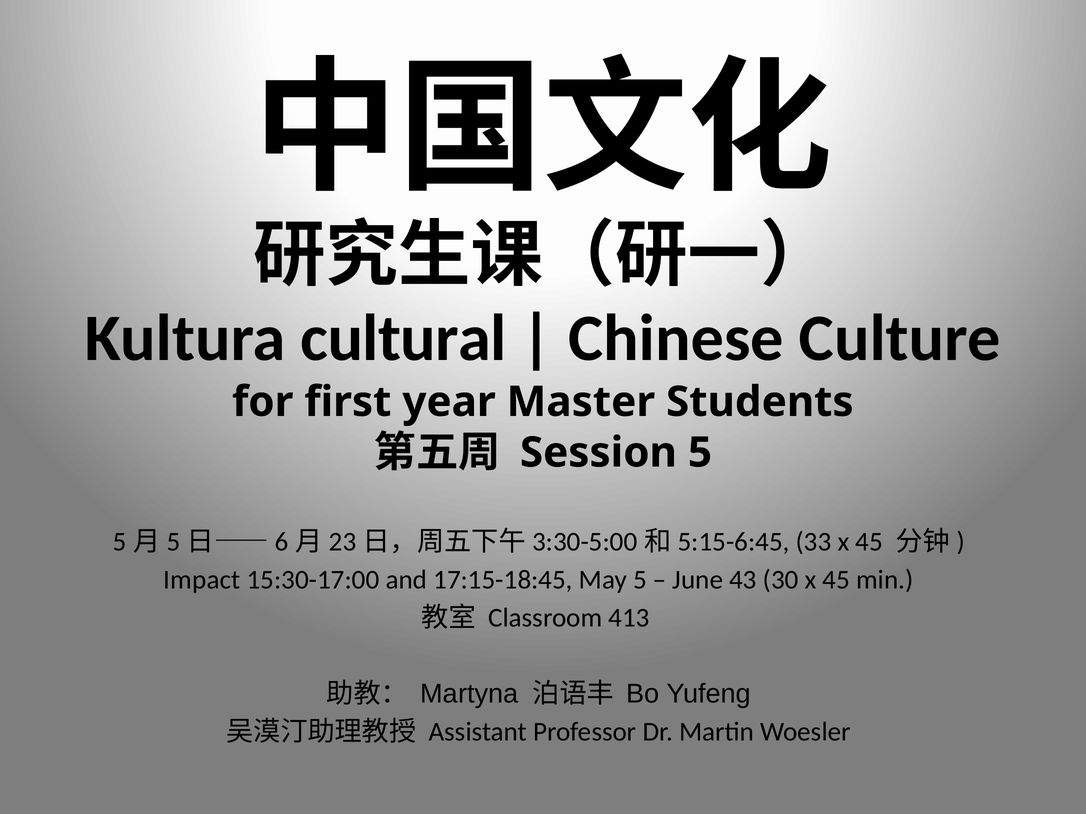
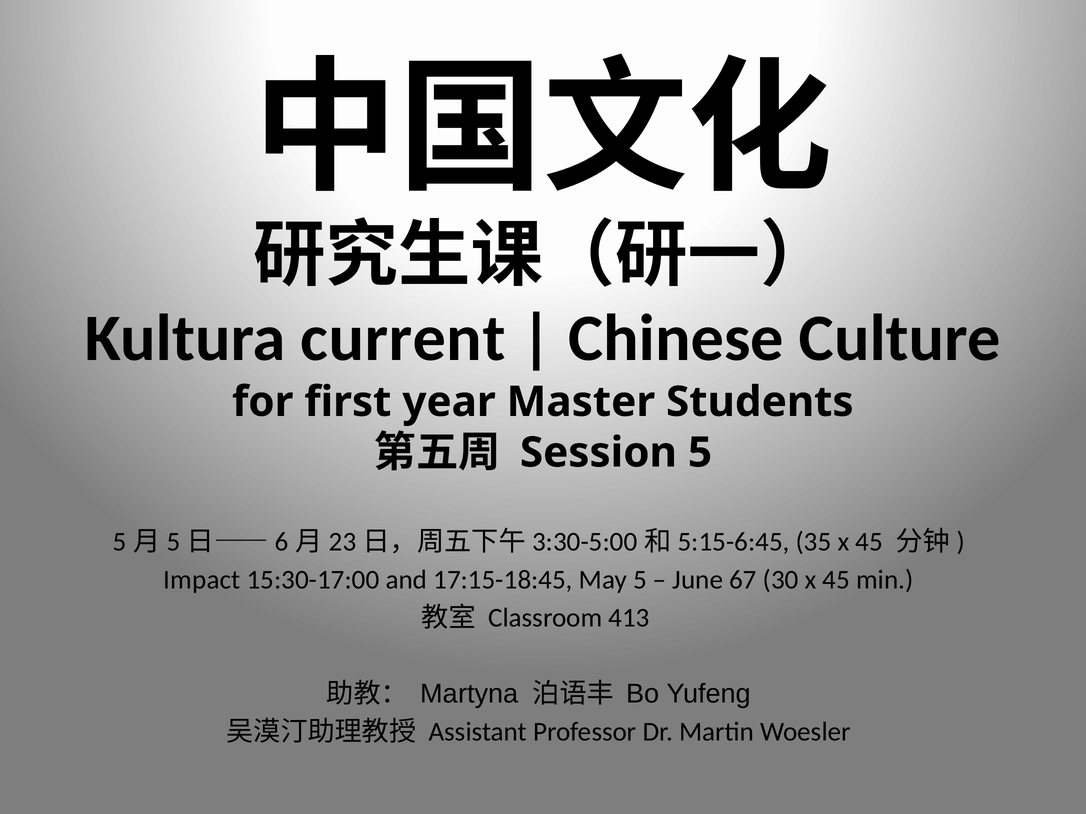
cultural: cultural -> current
33: 33 -> 35
43: 43 -> 67
